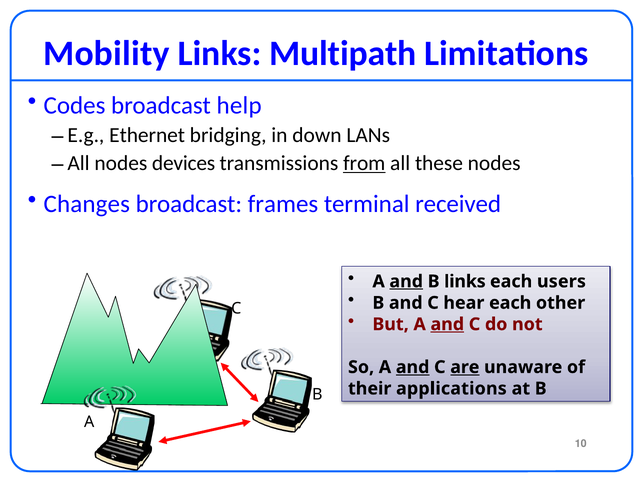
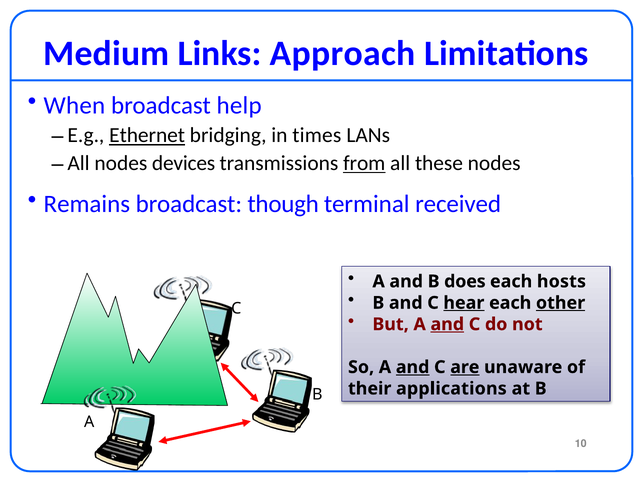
Mobility: Mobility -> Medium
Multipath: Multipath -> Approach
Codes: Codes -> When
Ethernet underline: none -> present
down: down -> times
Changes: Changes -> Remains
frames: frames -> though
and at (406, 282) underline: present -> none
B links: links -> does
users: users -> hosts
hear underline: none -> present
other underline: none -> present
